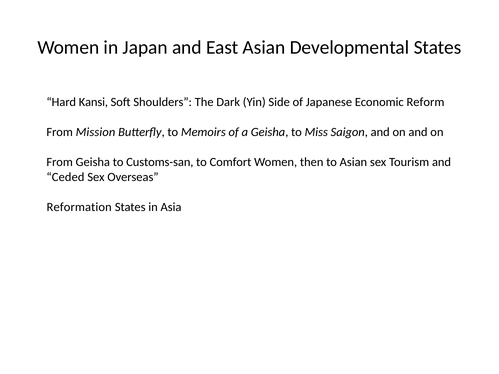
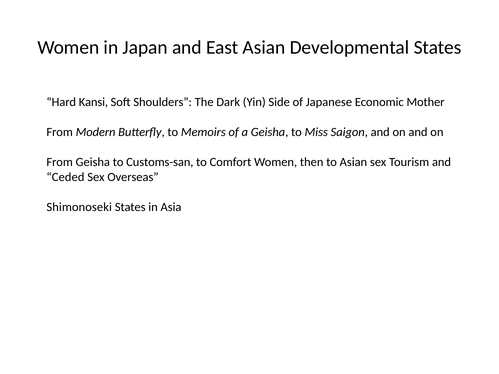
Reform: Reform -> Mother
Mission: Mission -> Modern
Reformation: Reformation -> Shimonoseki
